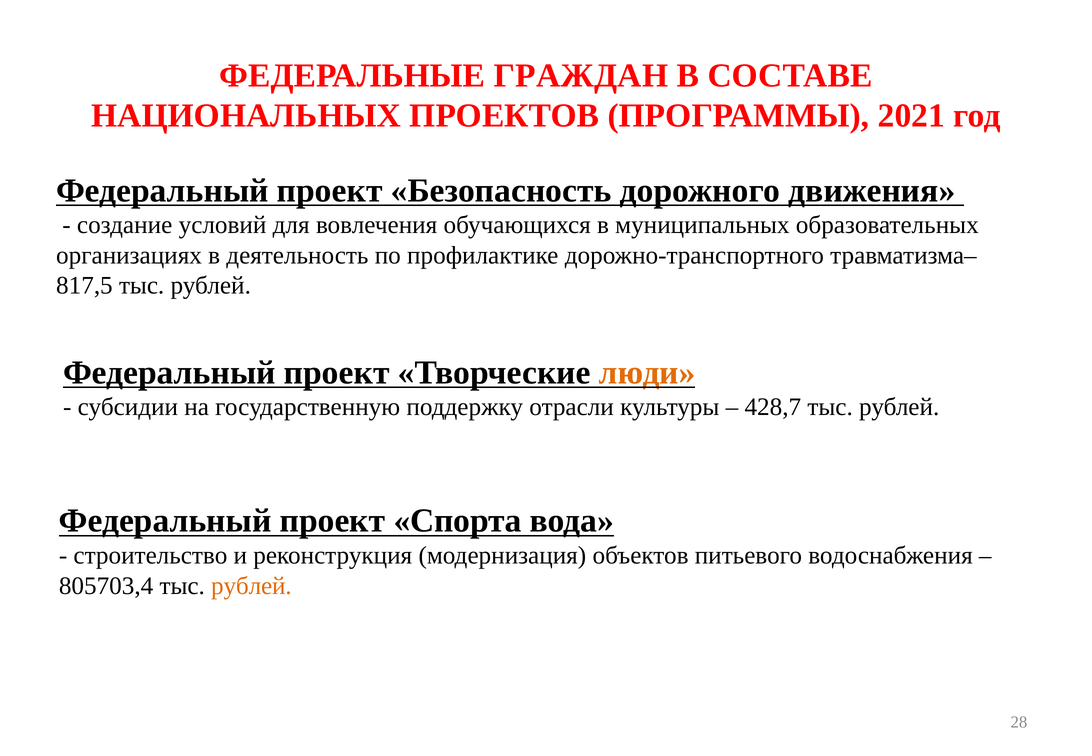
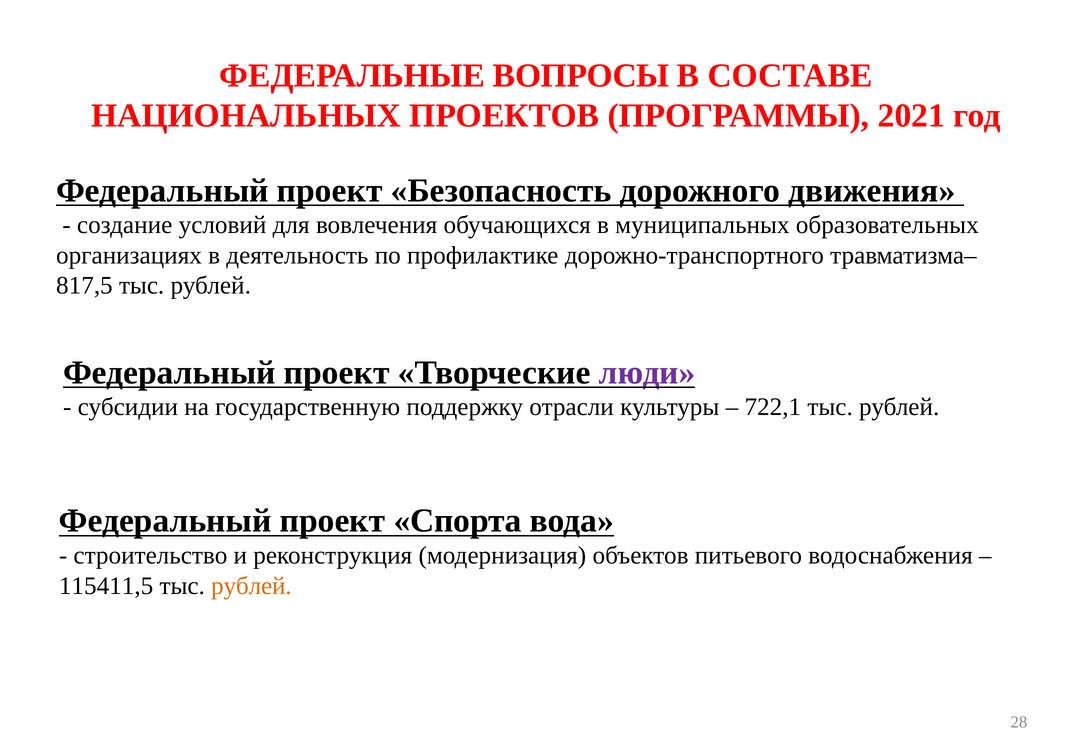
ГРАЖДАН: ГРАЖДАН -> ВОПРОСЫ
люди colour: orange -> purple
428,7: 428,7 -> 722,1
805703,4: 805703,4 -> 115411,5
